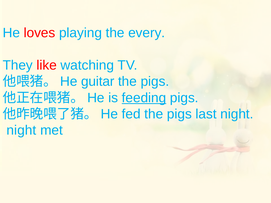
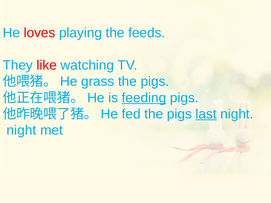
every: every -> feeds
guitar: guitar -> grass
last underline: none -> present
